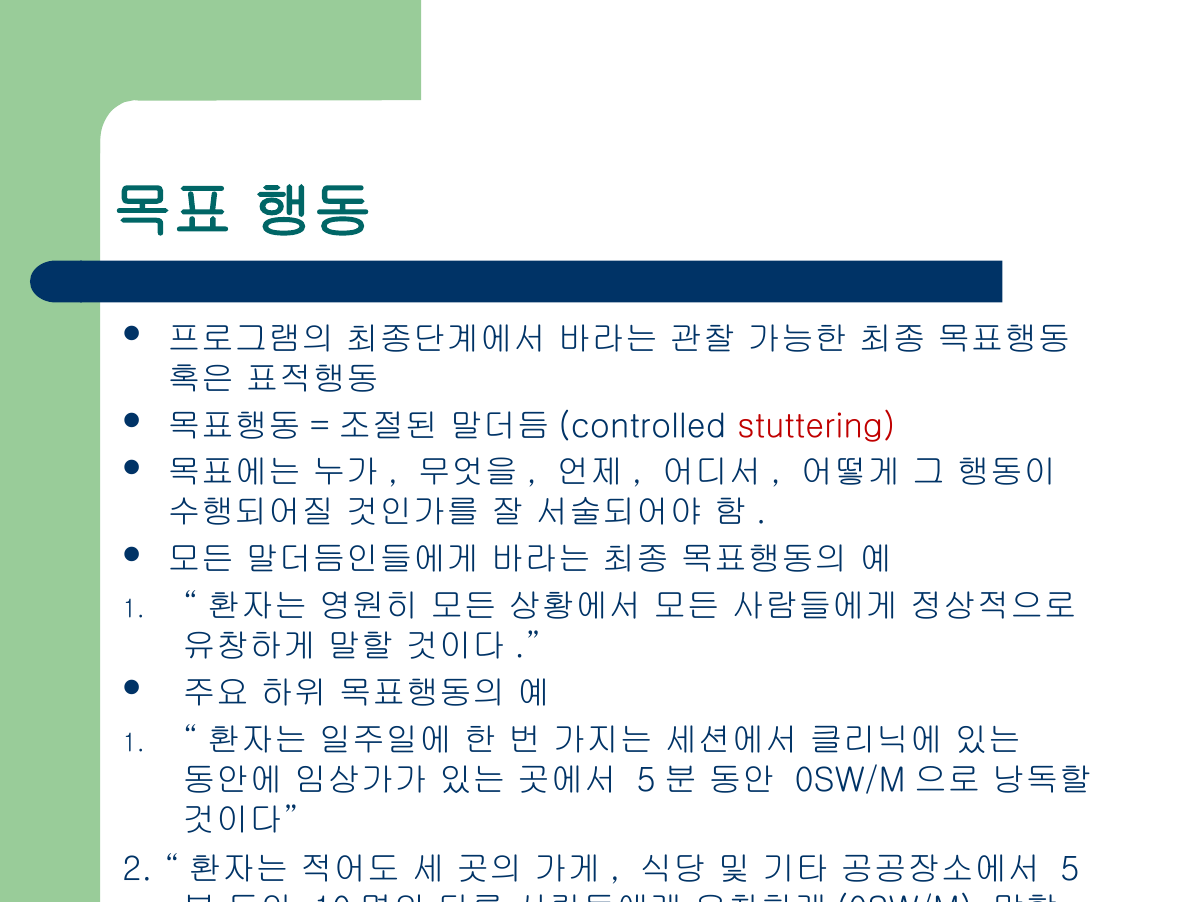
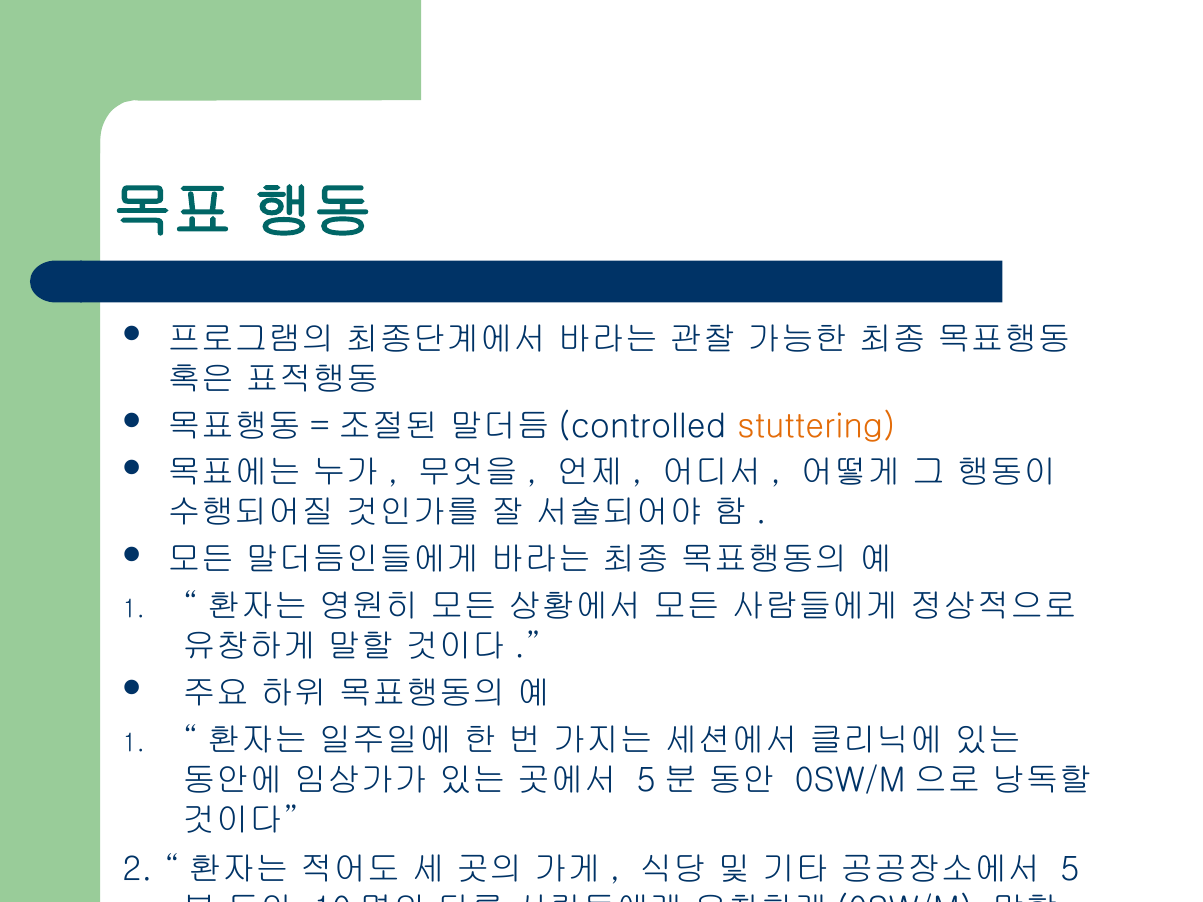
stuttering colour: red -> orange
